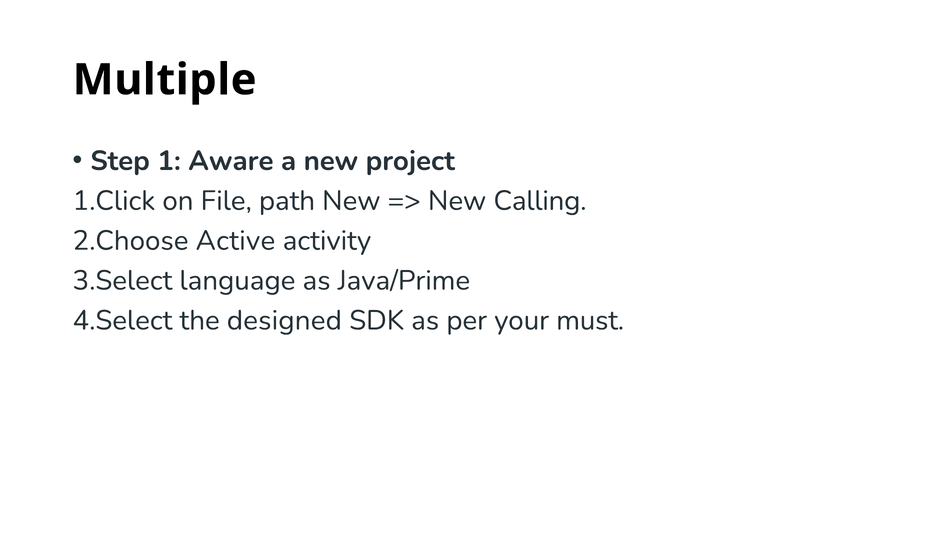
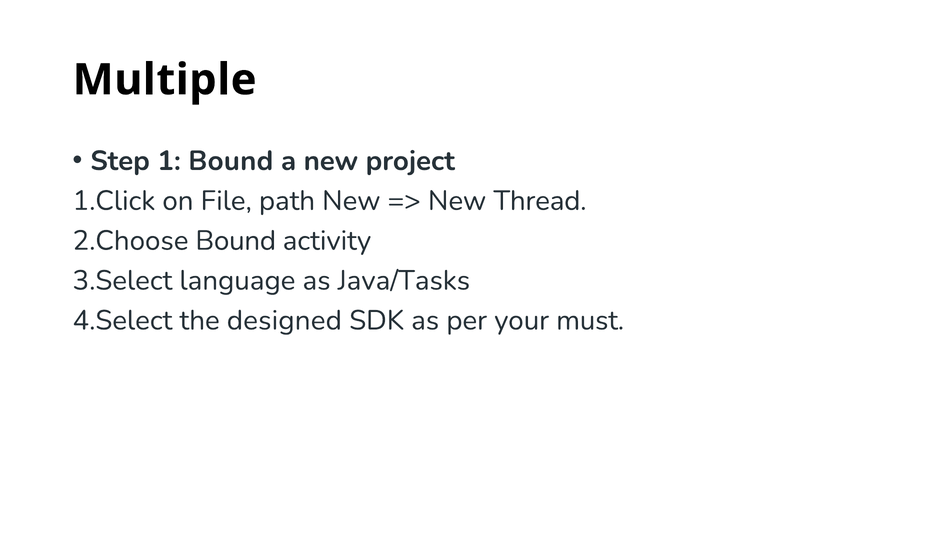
1 Aware: Aware -> Bound
Calling: Calling -> Thread
Active at (235, 241): Active -> Bound
Java/Prime: Java/Prime -> Java/Tasks
